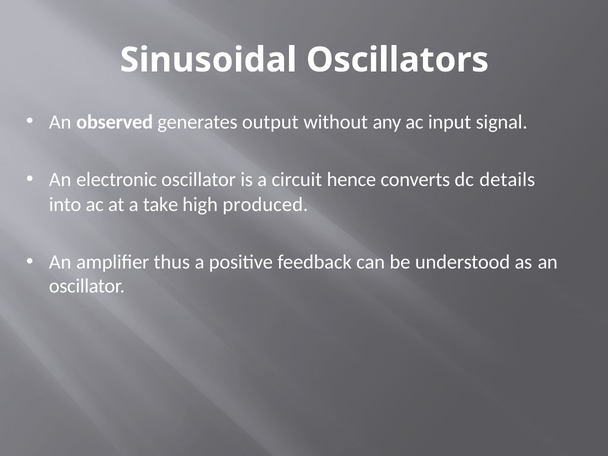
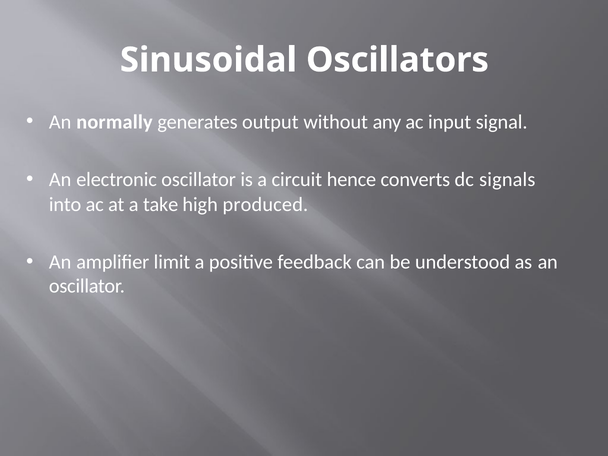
observed: observed -> normally
details: details -> signals
thus: thus -> limit
